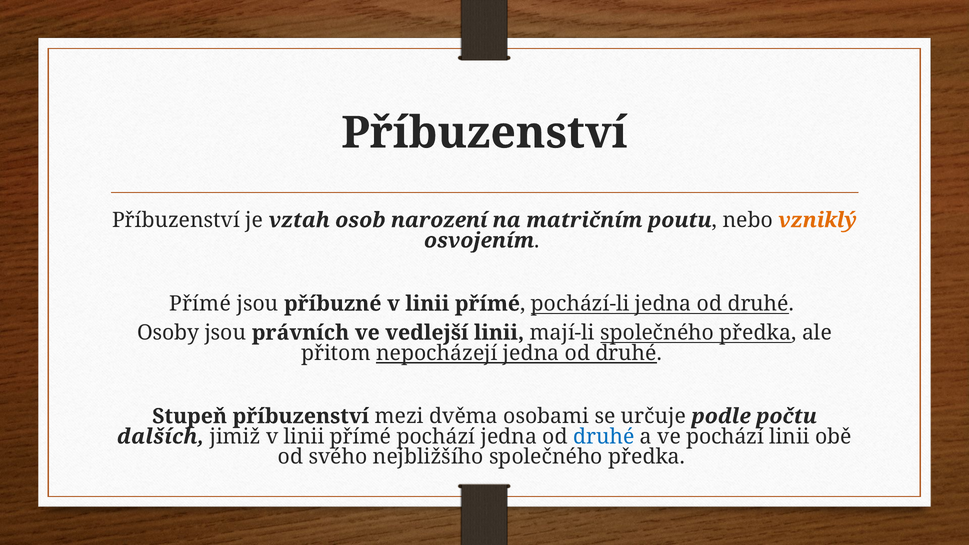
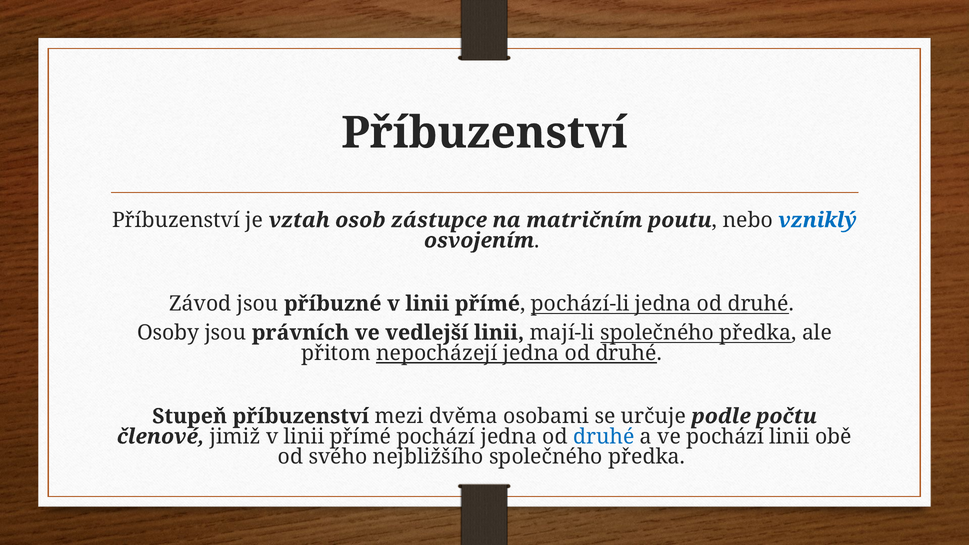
narození: narození -> zástupce
vzniklý colour: orange -> blue
Přímé at (200, 304): Přímé -> Závod
dalších: dalších -> členové
